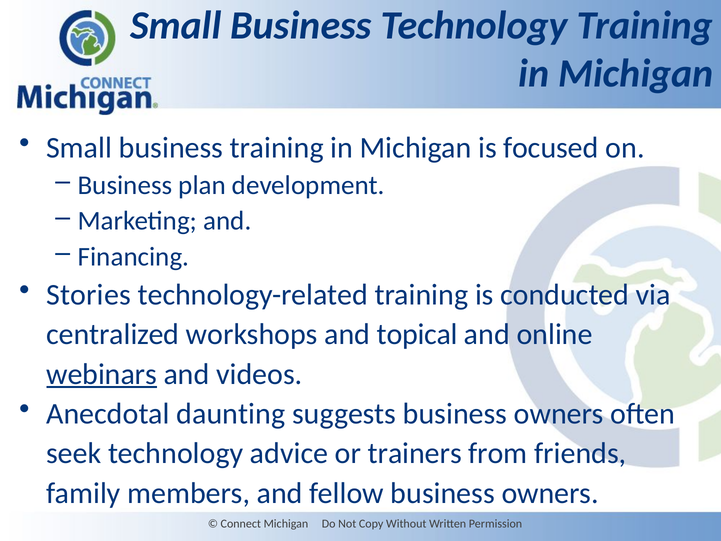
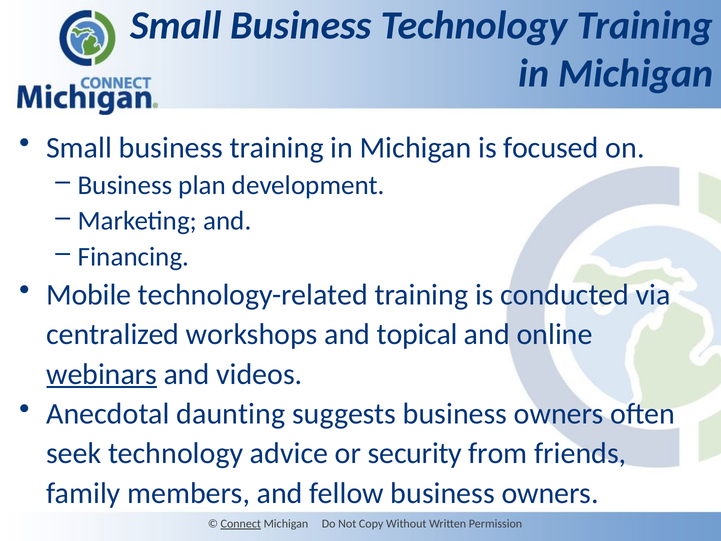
Stories: Stories -> Mobile
trainers: trainers -> security
Connect underline: none -> present
